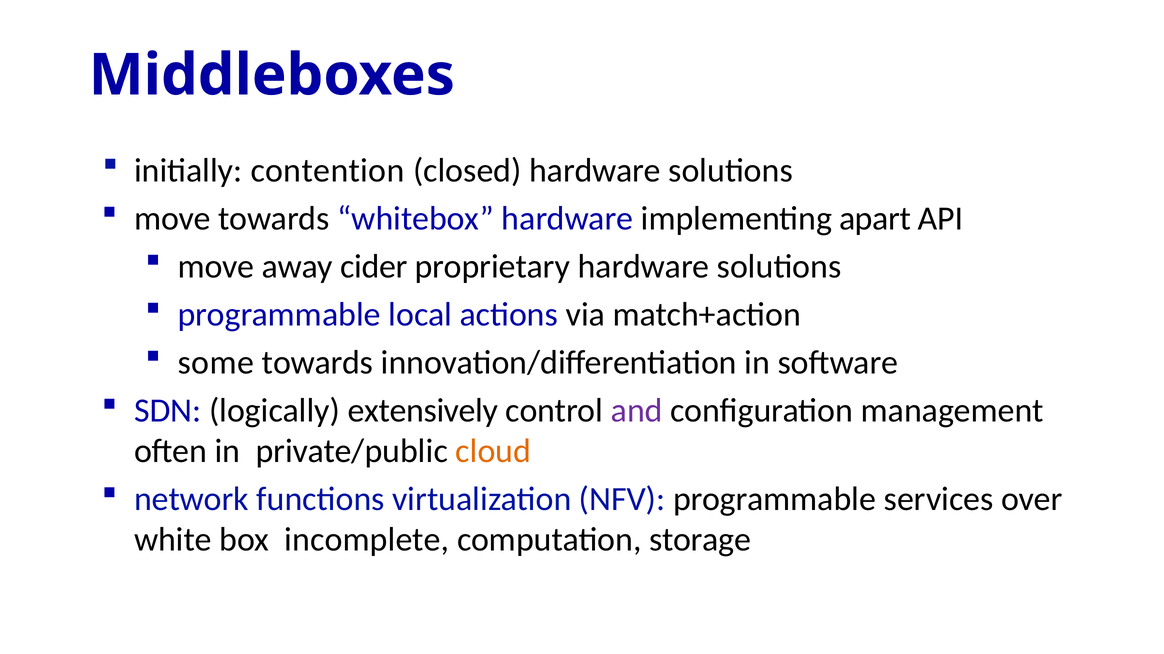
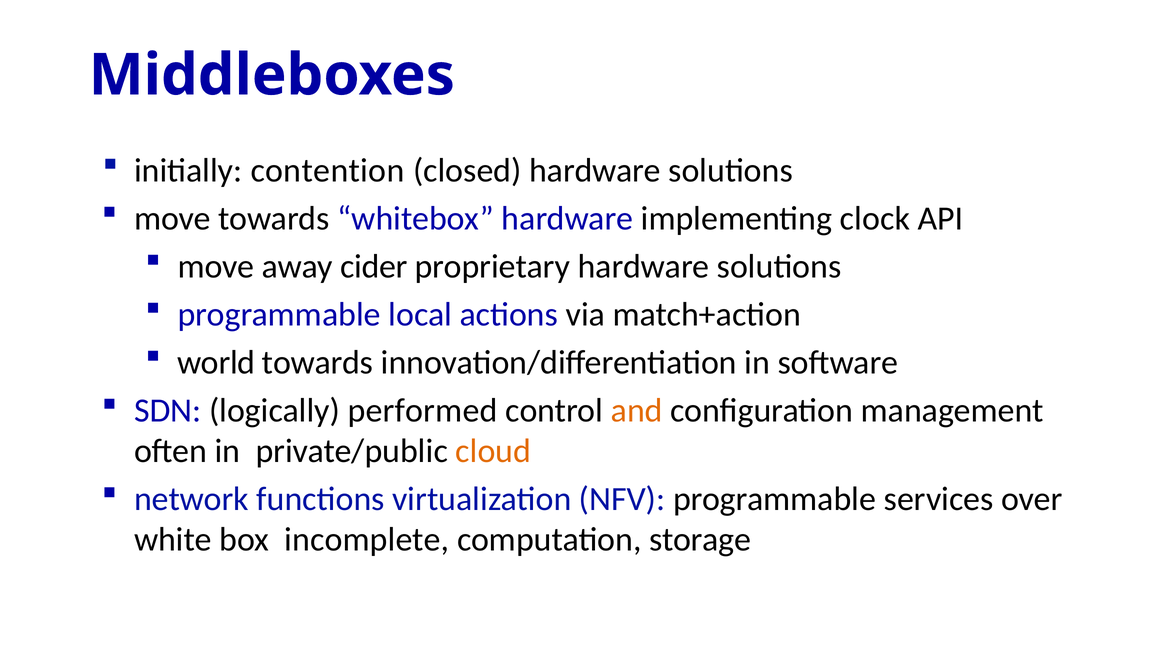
apart: apart -> clock
some: some -> world
extensively: extensively -> performed
and colour: purple -> orange
